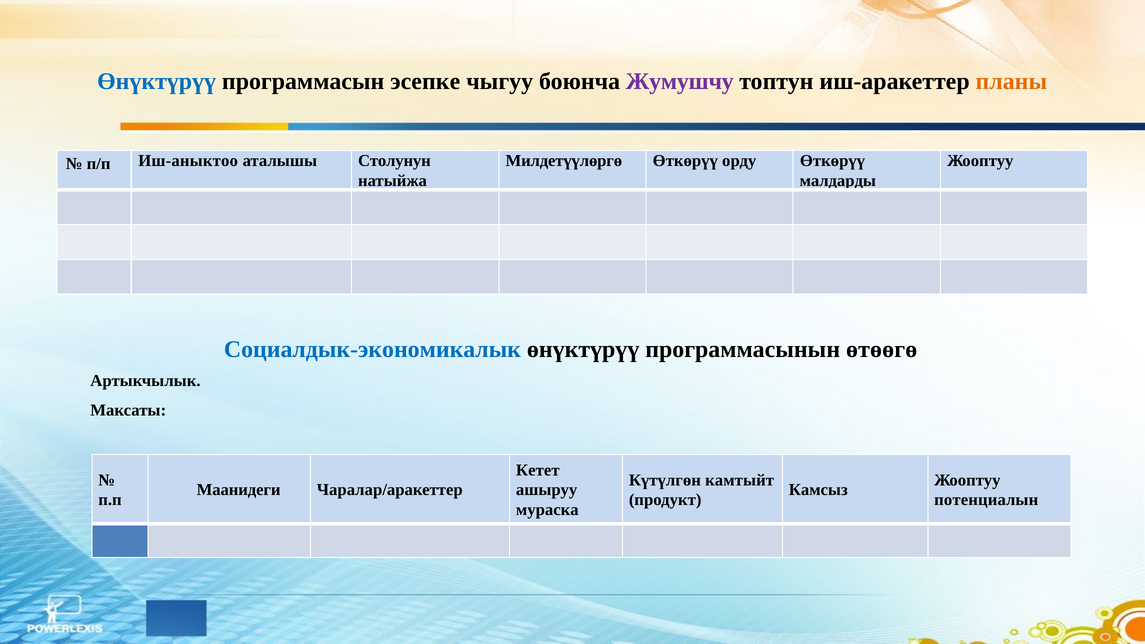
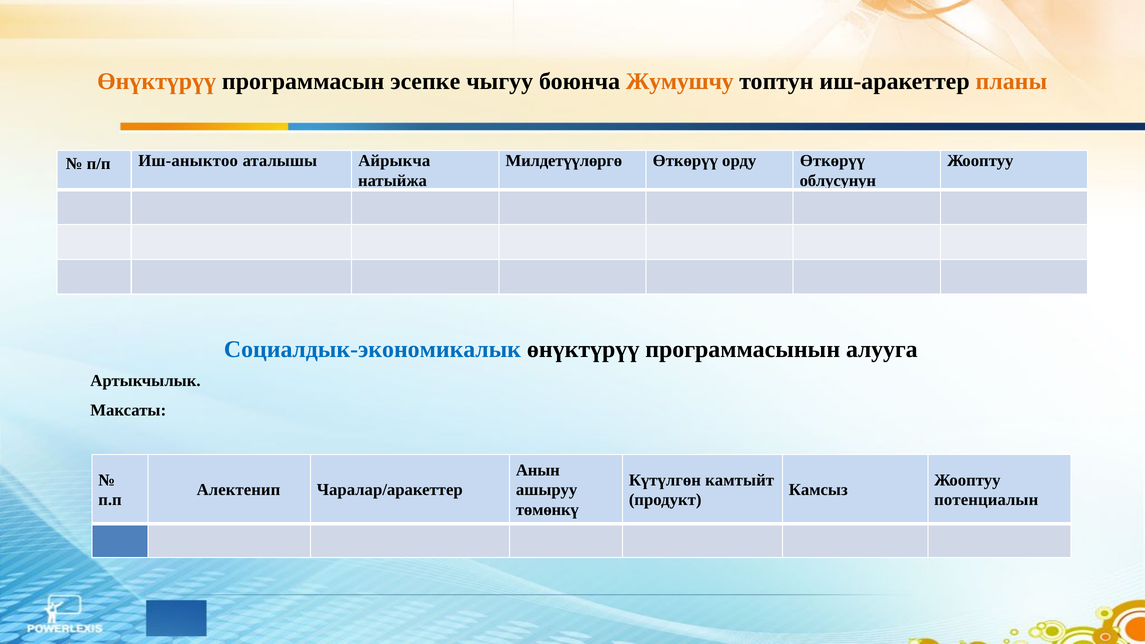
Өнүктүрүү at (157, 81) colour: blue -> orange
Жумушчу colour: purple -> orange
Столунун: Столунун -> Айрыкча
малдарды: малдарды -> облусунун
өтөөгө: өтөөгө -> алууга
Кетет: Кетет -> Анын
Маанидеги: Маанидеги -> Алектенип
мураска: мураска -> төмөнкү
